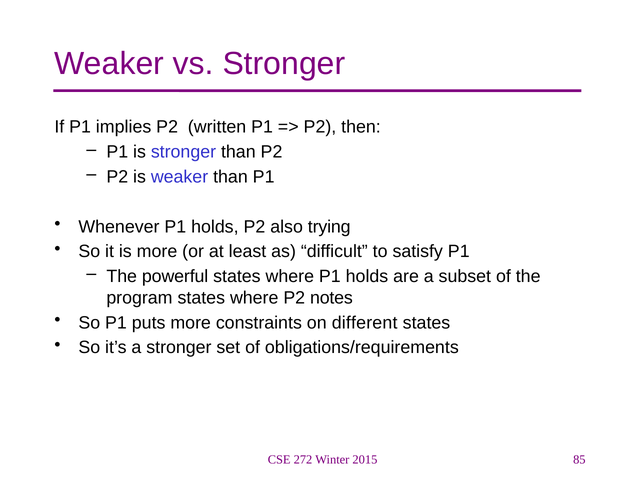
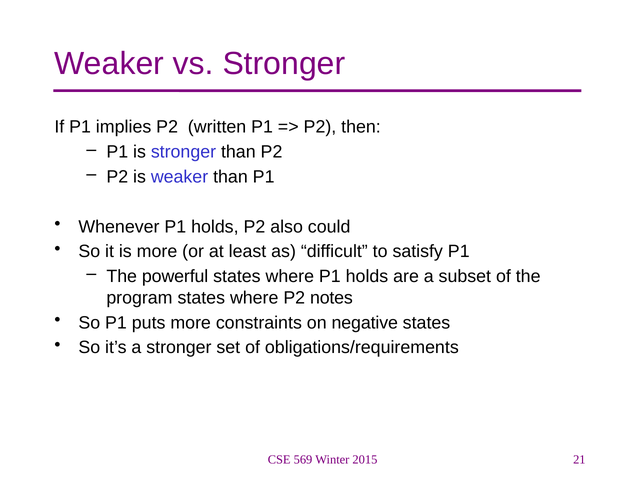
trying: trying -> could
different: different -> negative
272: 272 -> 569
85: 85 -> 21
